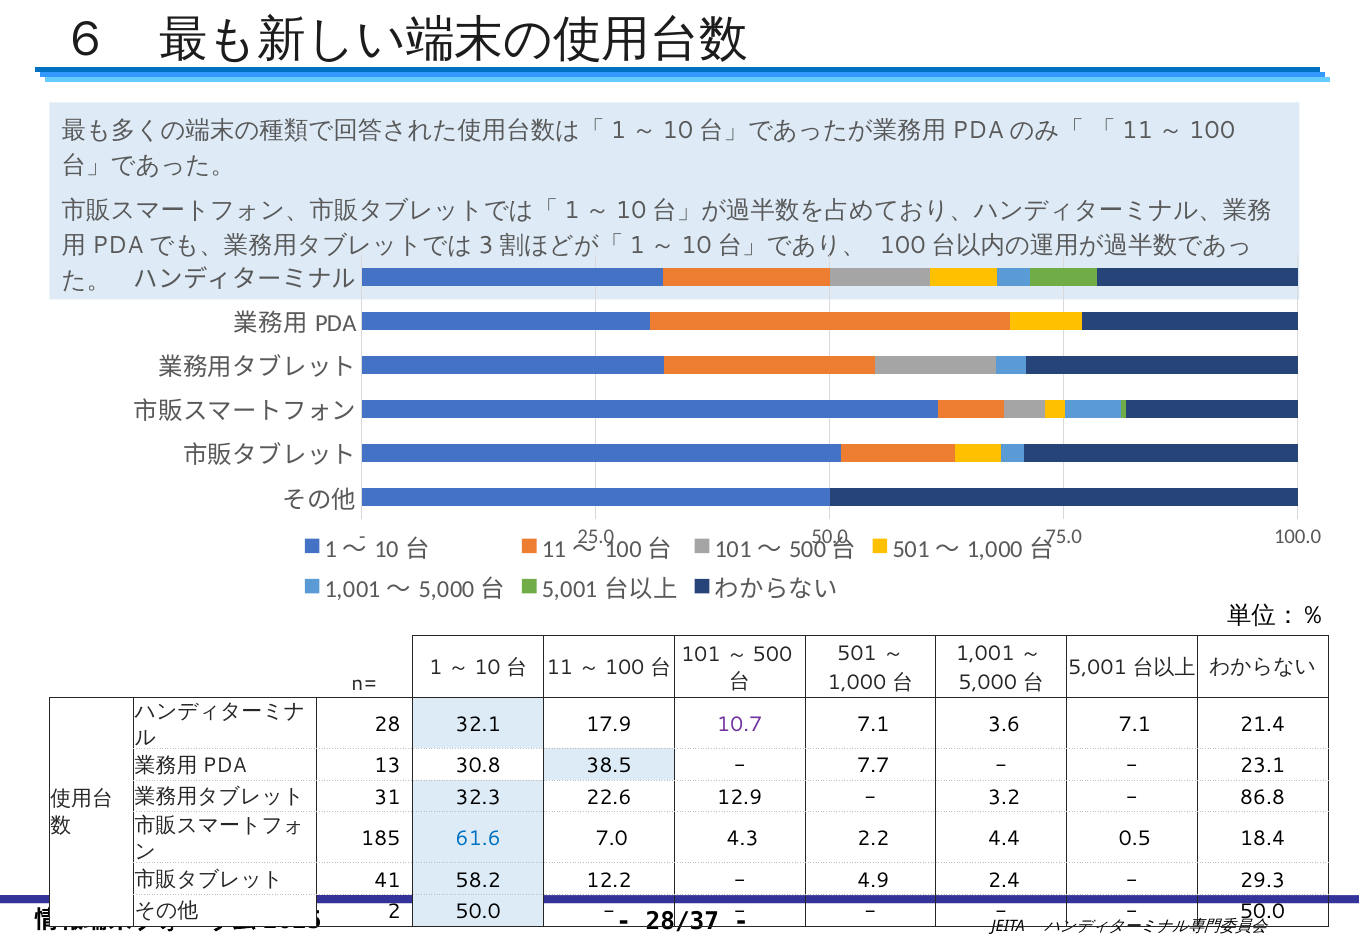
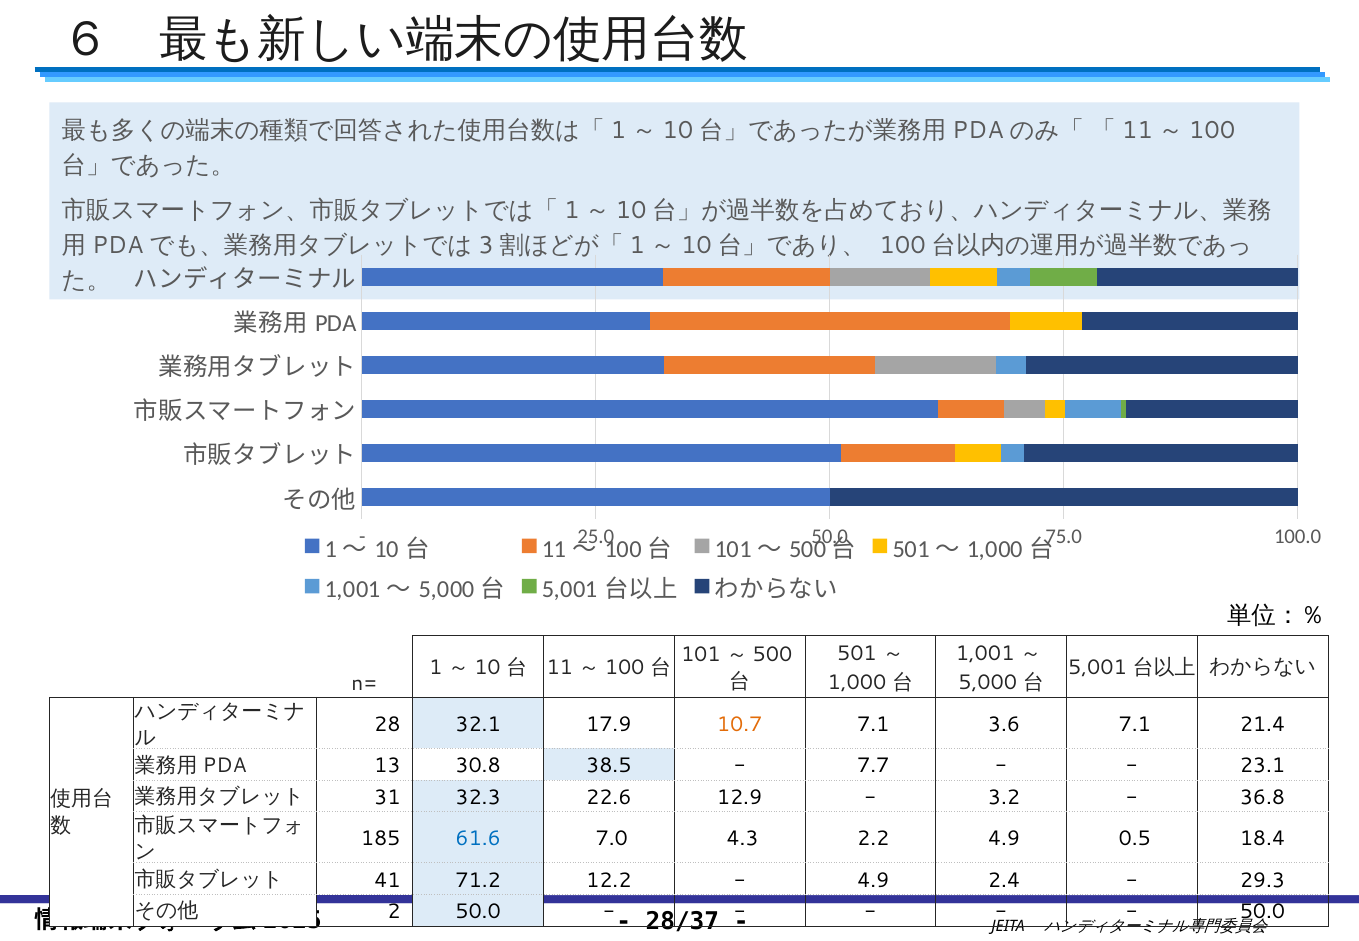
10.7 colour: purple -> orange
86.8: 86.8 -> 36.8
2.2 4.4: 4.4 -> 4.9
58.2: 58.2 -> 71.2
